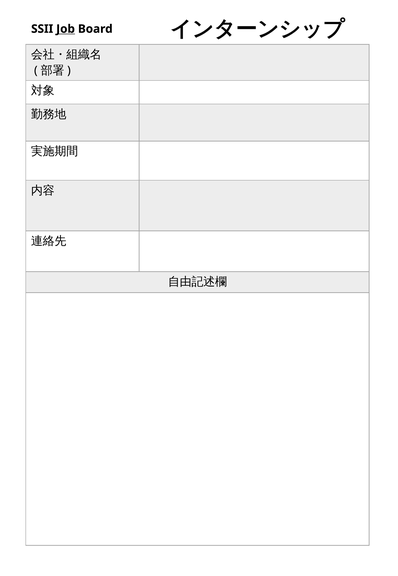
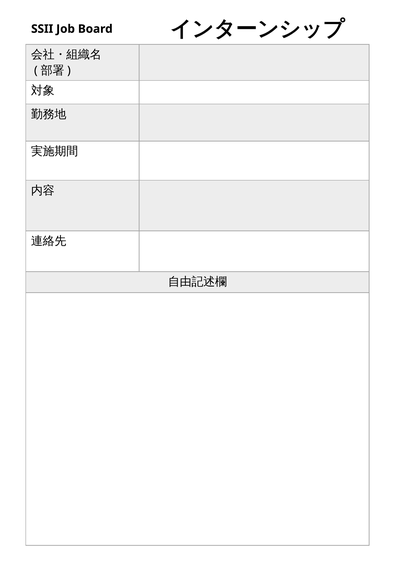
Job underline: present -> none
